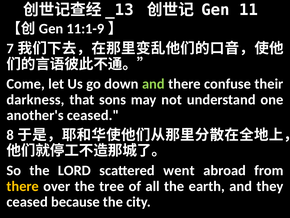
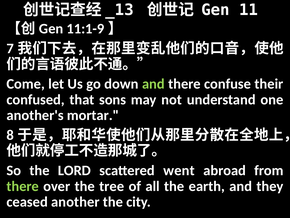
darkness: darkness -> confused
another's ceased: ceased -> mortar
there at (23, 186) colour: yellow -> light green
because: because -> another
